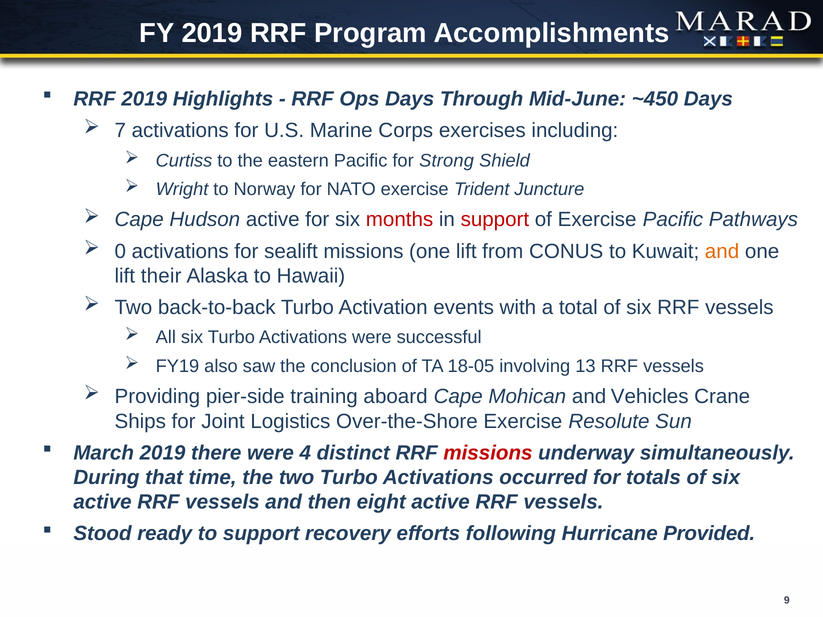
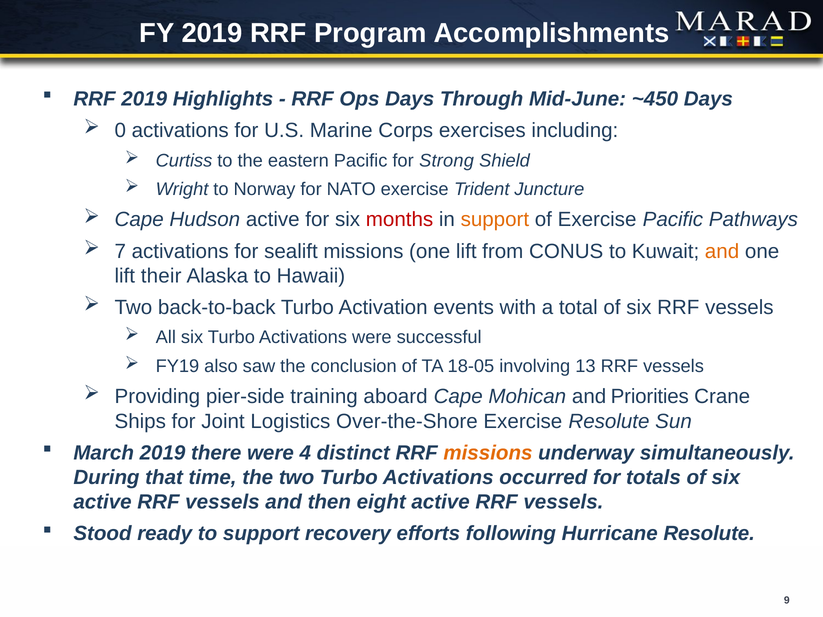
7: 7 -> 0
support at (495, 220) colour: red -> orange
0: 0 -> 7
Vehicles: Vehicles -> Priorities
missions at (488, 453) colour: red -> orange
Hurricane Provided: Provided -> Resolute
